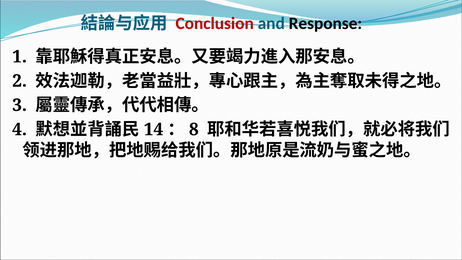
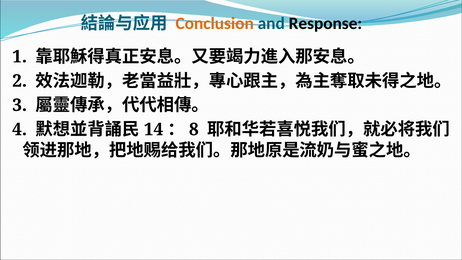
Conclusion colour: red -> orange
